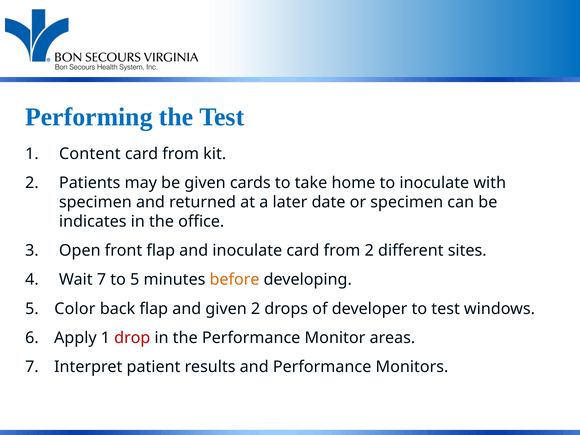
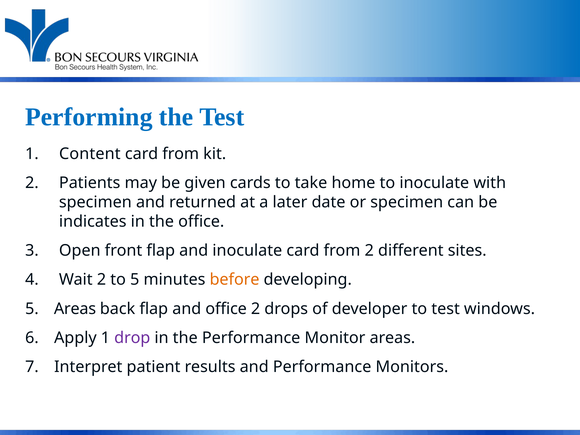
Wait 7: 7 -> 2
5 Color: Color -> Areas
and given: given -> office
drop colour: red -> purple
